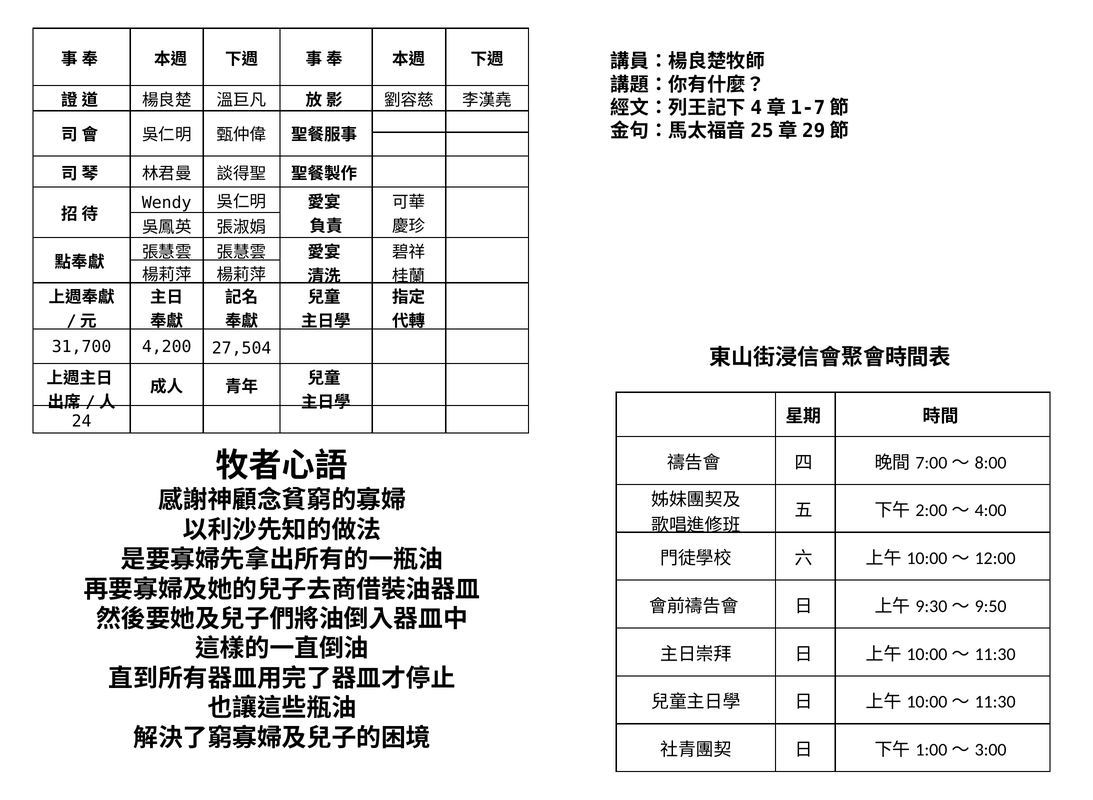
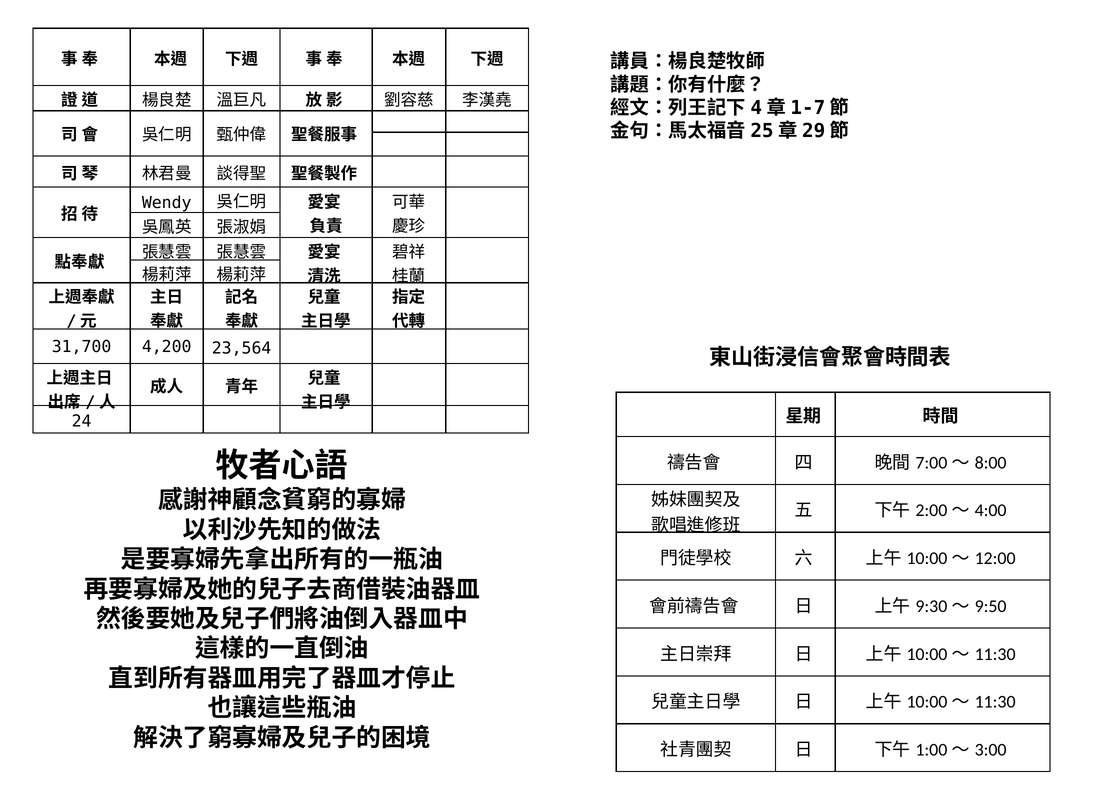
27,504: 27,504 -> 23,564
